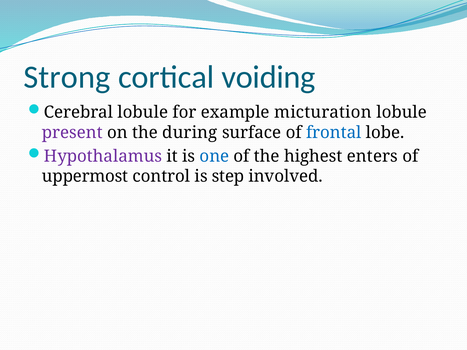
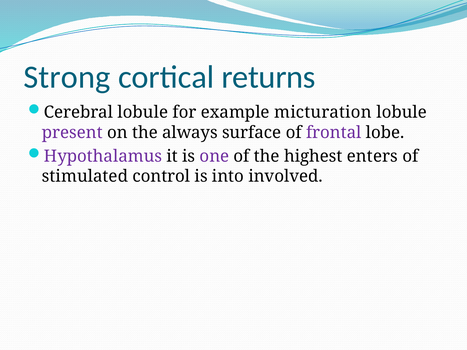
voiding: voiding -> returns
during: during -> always
frontal colour: blue -> purple
one colour: blue -> purple
uppermost: uppermost -> stimulated
step: step -> into
